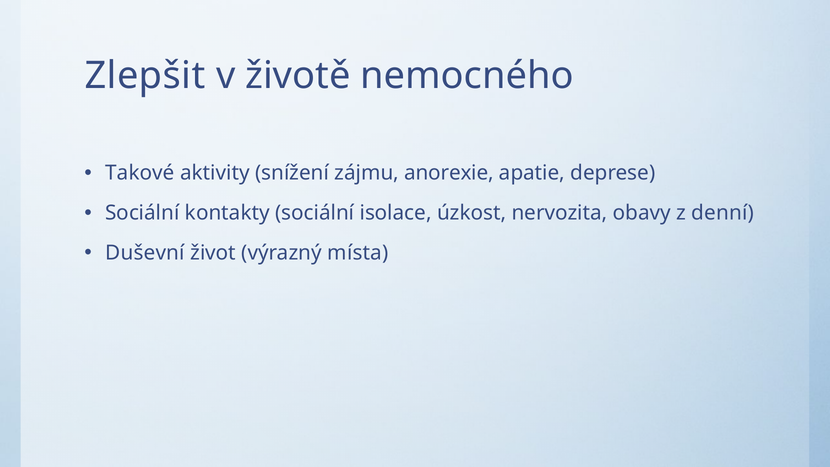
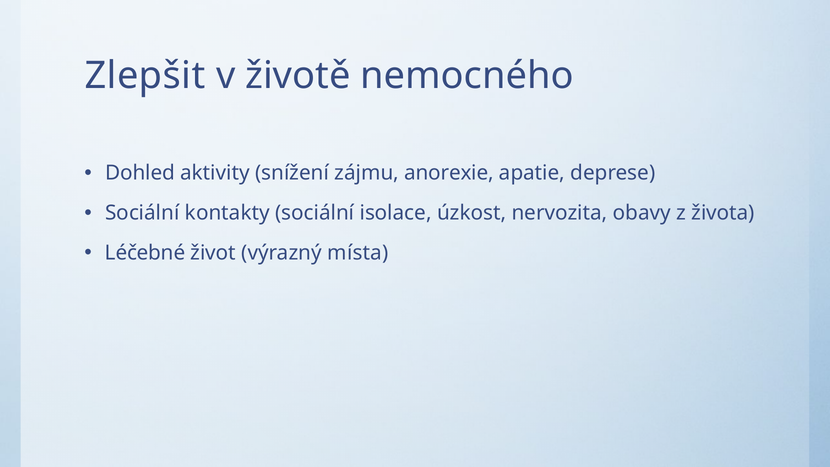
Takové: Takové -> Dohled
denní: denní -> života
Duševní: Duševní -> Léčebné
